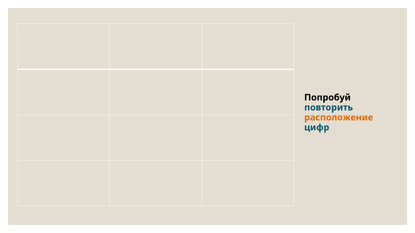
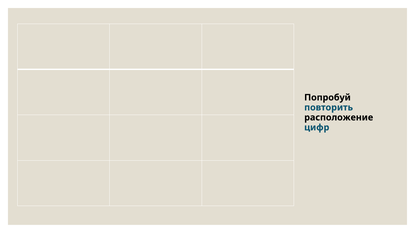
расположение colour: orange -> black
